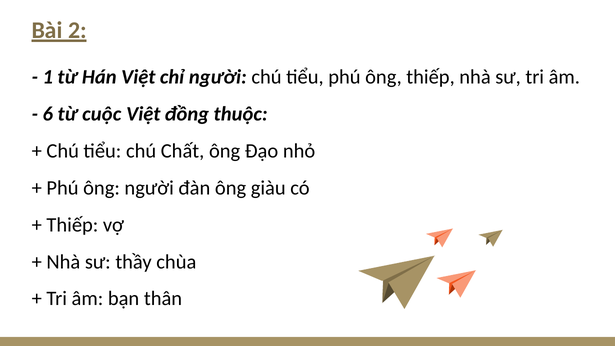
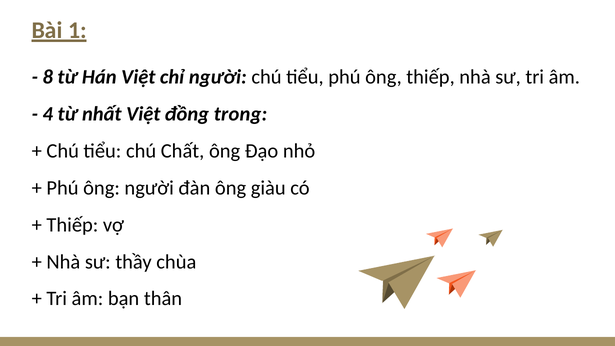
2: 2 -> 1
1: 1 -> 8
6: 6 -> 4
cuộc: cuộc -> nhất
thuộc: thuộc -> trong
